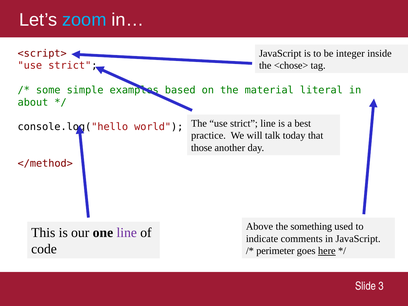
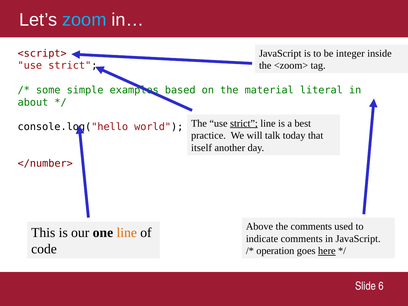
<chose>: <chose> -> <zoom>
strict at (244, 123) underline: none -> present
those: those -> itself
</method>: </method> -> </number>
the something: something -> comments
line at (127, 233) colour: purple -> orange
perimeter: perimeter -> operation
3: 3 -> 6
